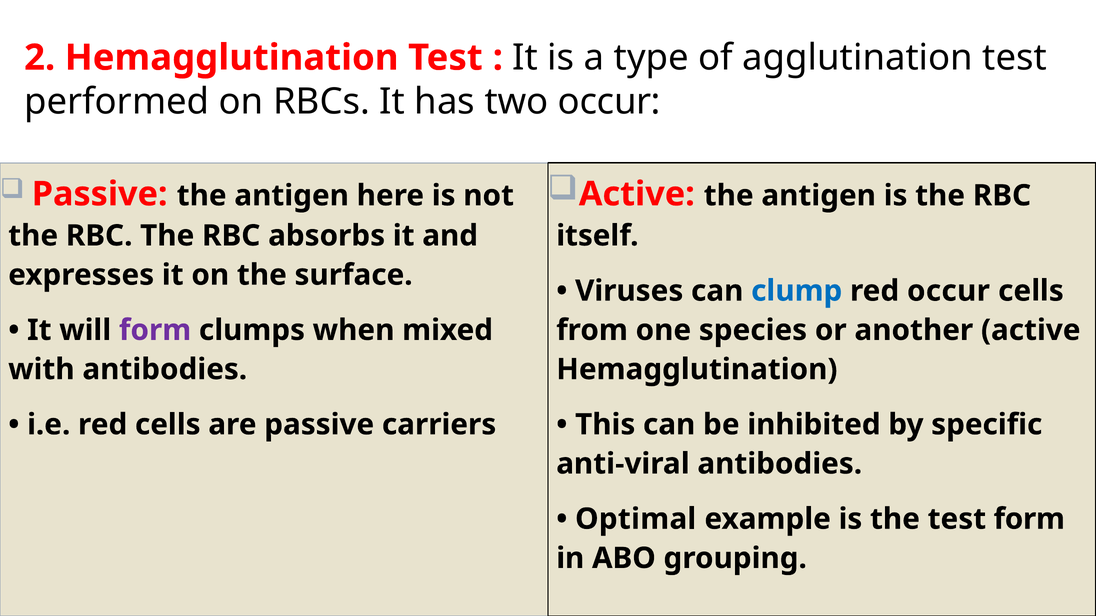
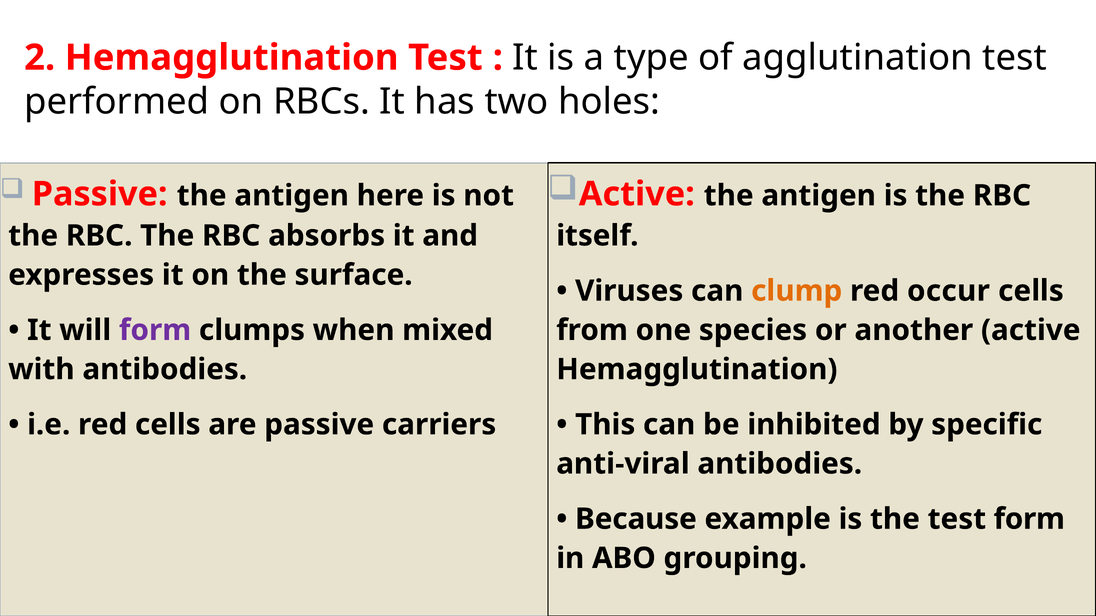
two occur: occur -> holes
clump colour: blue -> orange
Optimal: Optimal -> Because
